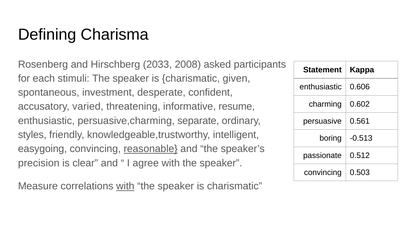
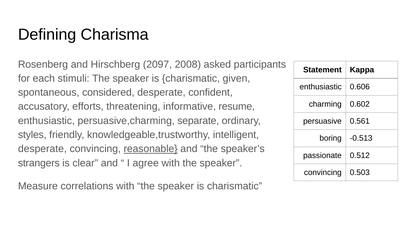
2033: 2033 -> 2097
investment: investment -> considered
varied: varied -> efforts
easygoing at (42, 149): easygoing -> desperate
precision: precision -> strangers
with at (125, 186) underline: present -> none
